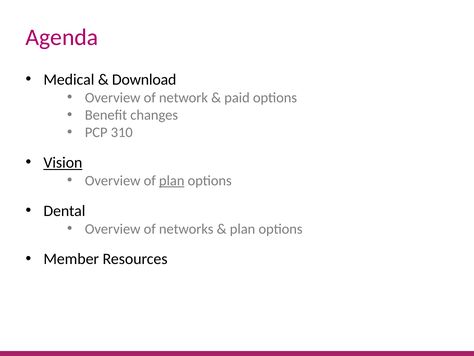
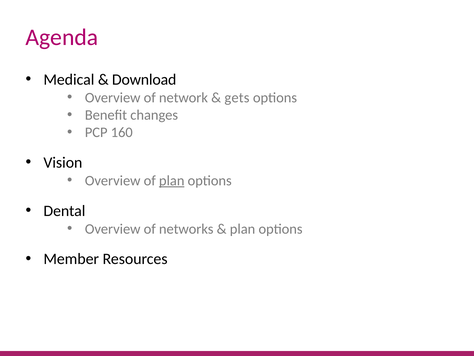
paid: paid -> gets
310: 310 -> 160
Vision underline: present -> none
